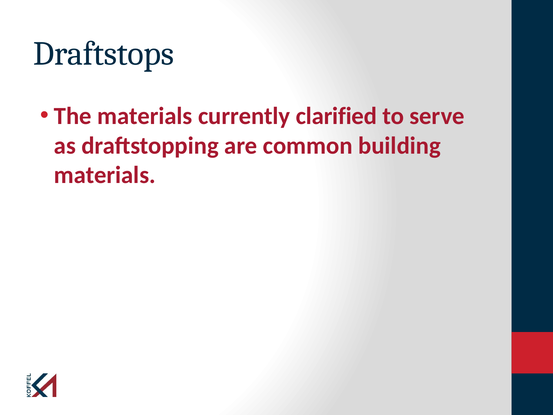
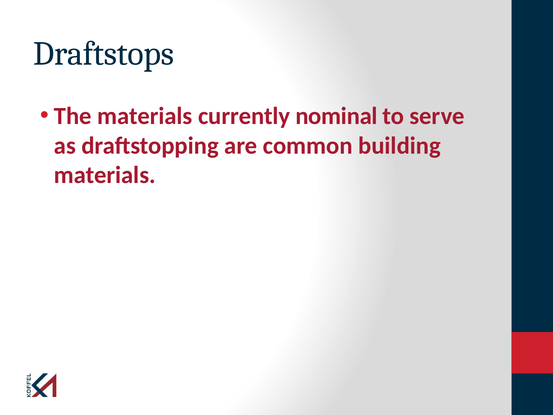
clarified: clarified -> nominal
